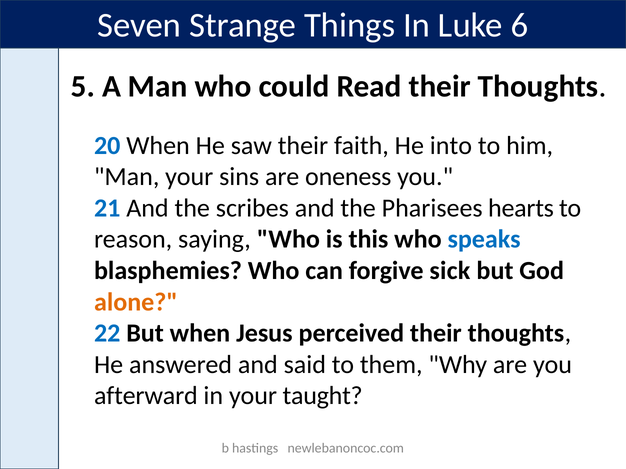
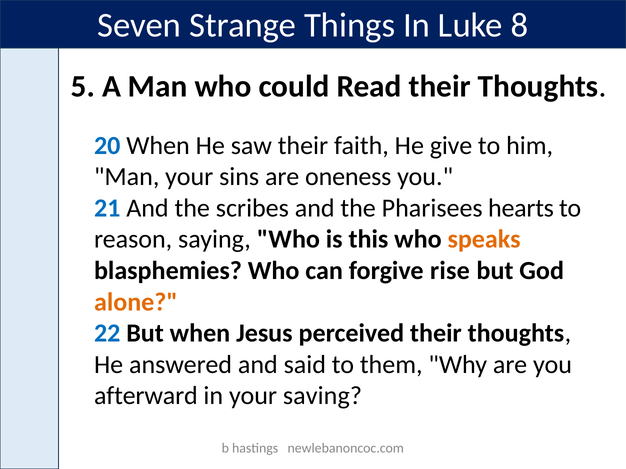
6: 6 -> 8
into: into -> give
speaks colour: blue -> orange
sick: sick -> rise
taught: taught -> saving
